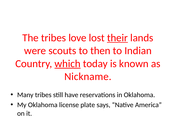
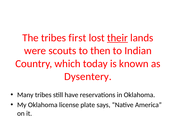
love: love -> first
which underline: present -> none
Nickname: Nickname -> Dysentery
